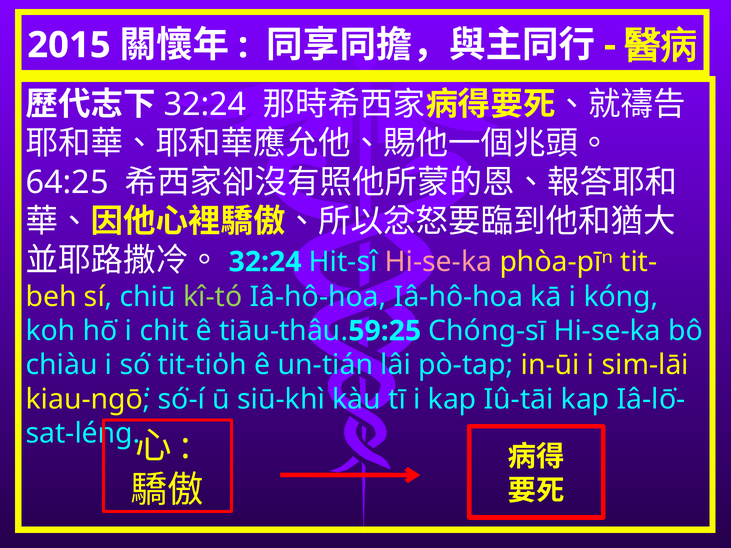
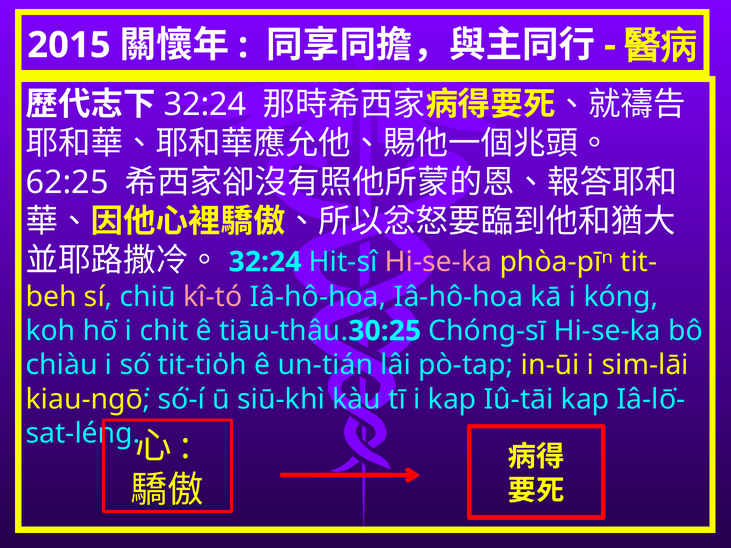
64:25: 64:25 -> 62:25
kî-tó colour: light green -> pink
59:25: 59:25 -> 30:25
